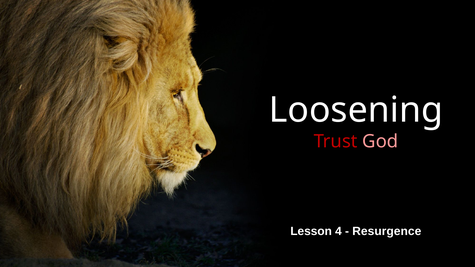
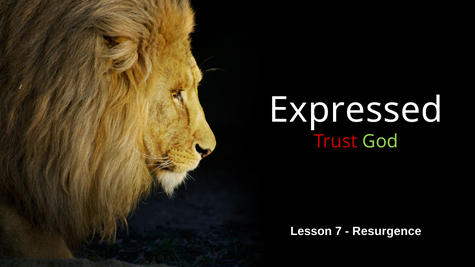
Loosening: Loosening -> Expressed
God colour: pink -> light green
4: 4 -> 7
